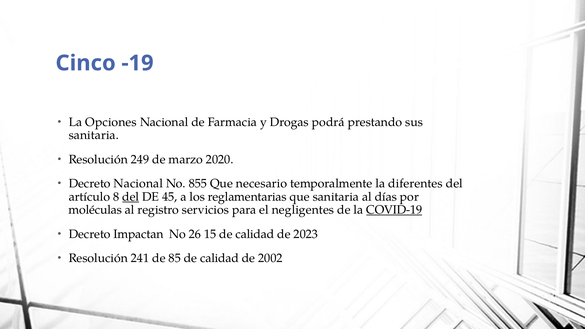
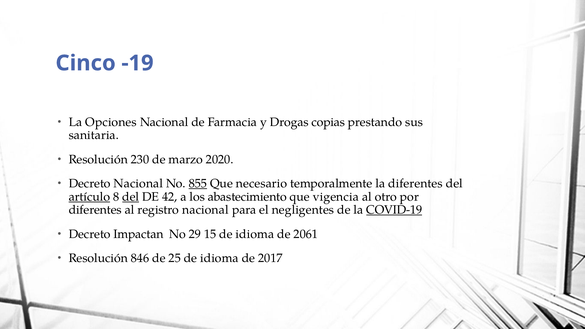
podrá: podrá -> copias
249: 249 -> 230
855 underline: none -> present
artículo underline: none -> present
45: 45 -> 42
reglamentarias: reglamentarias -> abastecimiento
que sanitaria: sanitaria -> vigencia
días: días -> otro
moléculas at (95, 210): moléculas -> diferentes
registro servicios: servicios -> nacional
26: 26 -> 29
15 de calidad: calidad -> idioma
2023: 2023 -> 2061
241: 241 -> 846
85: 85 -> 25
calidad at (220, 258): calidad -> idioma
2002: 2002 -> 2017
